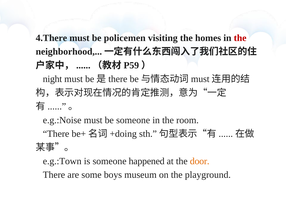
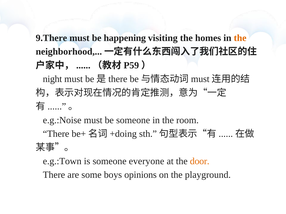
4.There: 4.There -> 9.There
policemen: policemen -> happening
the at (240, 38) colour: red -> orange
happened: happened -> everyone
museum: museum -> opinions
